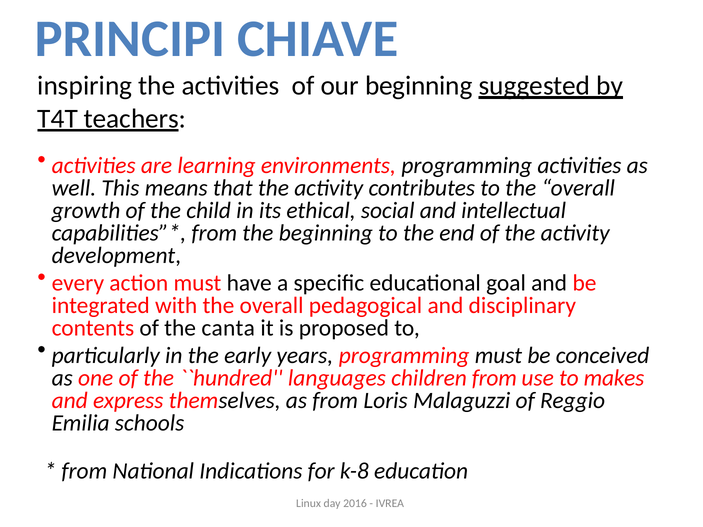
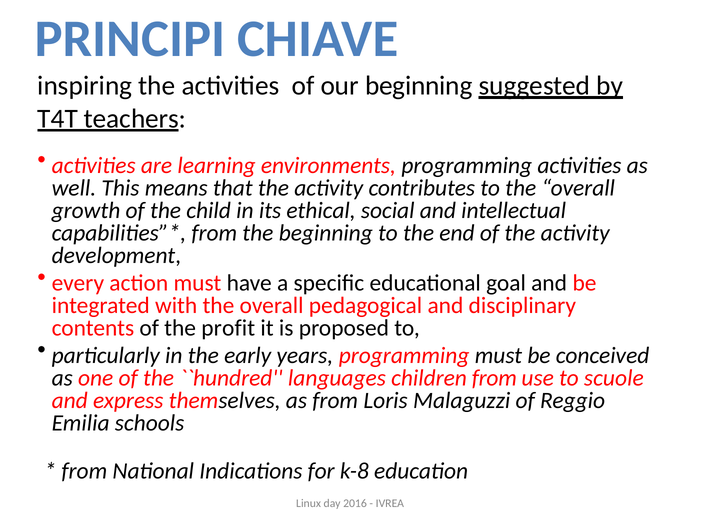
canta: canta -> profit
makes: makes -> scuole
